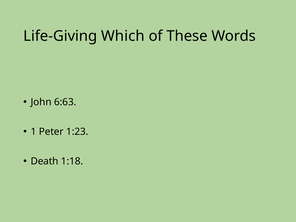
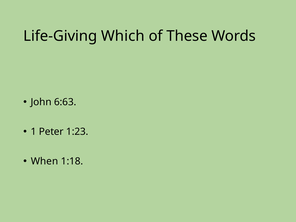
Death: Death -> When
